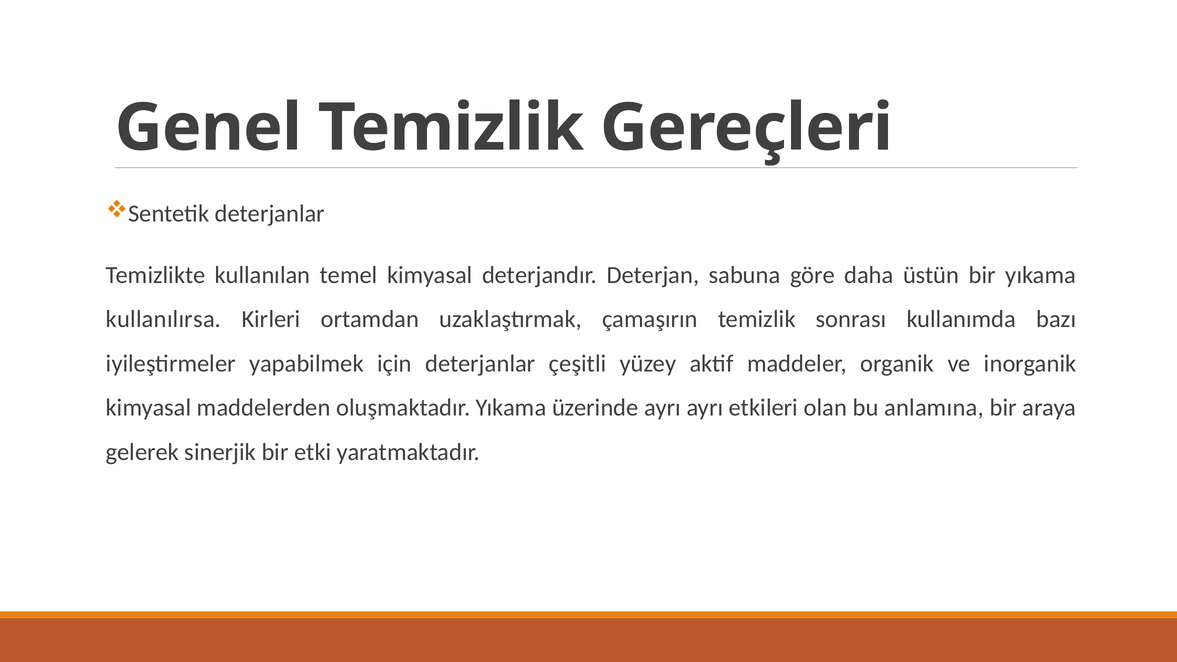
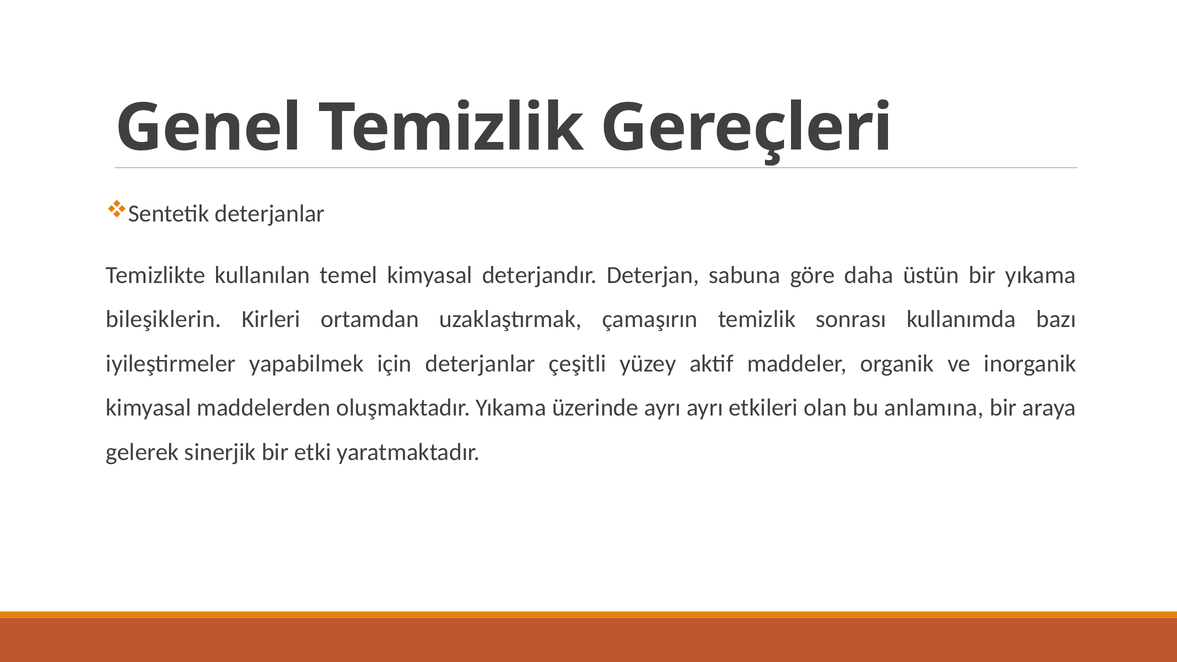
kullanılırsa: kullanılırsa -> bileşiklerin
